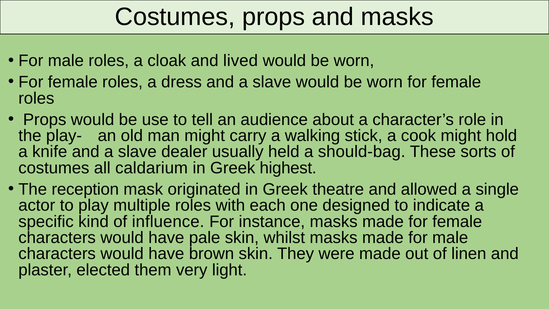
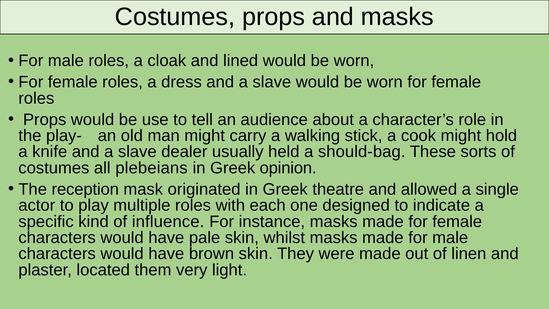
lived: lived -> lined
caldarium: caldarium -> plebeians
highest: highest -> opinion
elected: elected -> located
